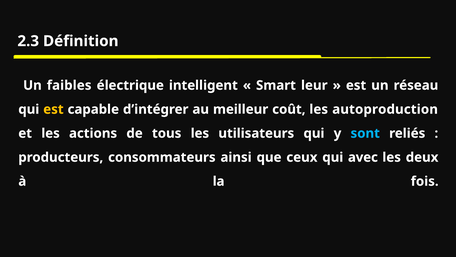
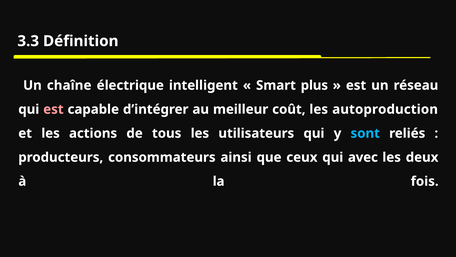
2.3: 2.3 -> 3.3
faibles: faibles -> chaîne
leur: leur -> plus
est at (53, 109) colour: yellow -> pink
